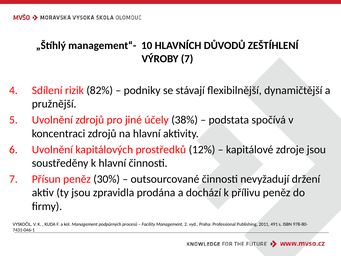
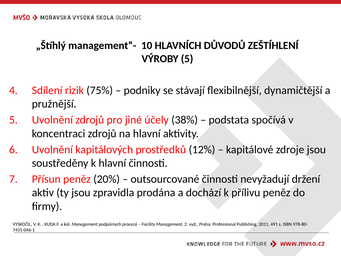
VÝROBY 7: 7 -> 5
82%: 82% -> 75%
30%: 30% -> 20%
